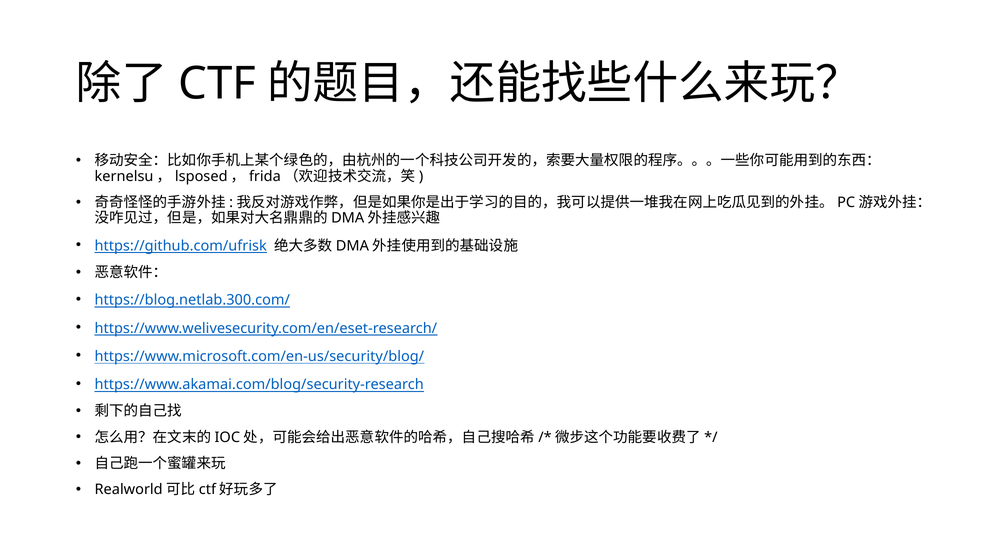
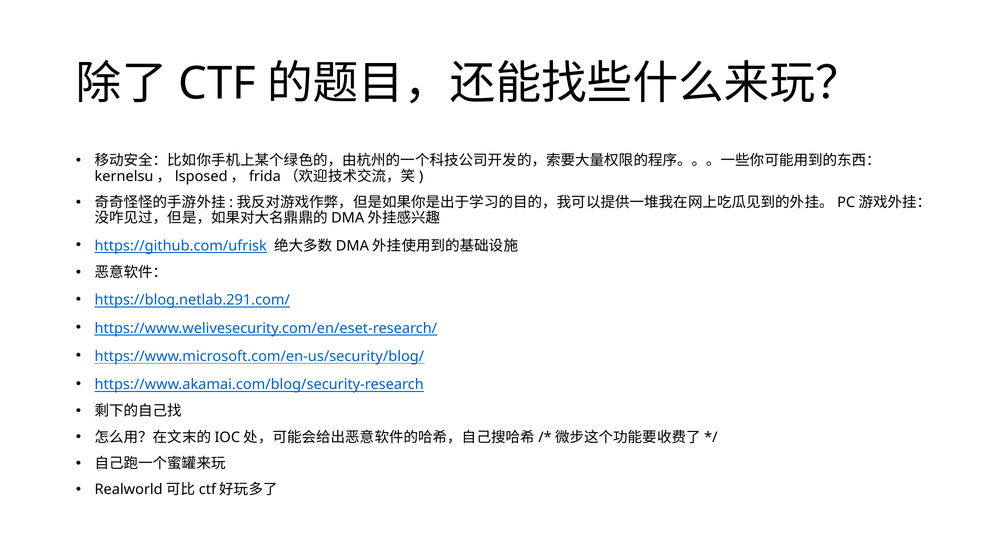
https://blog.netlab.300.com/: https://blog.netlab.300.com/ -> https://blog.netlab.291.com/
